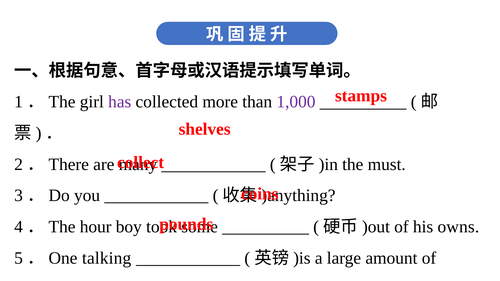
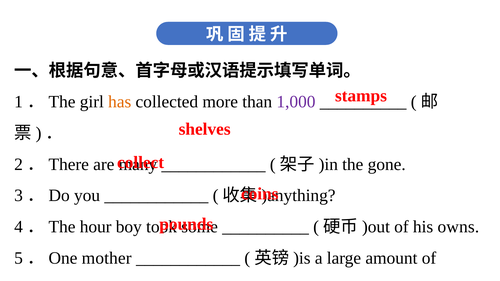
has colour: purple -> orange
must: must -> gone
talking: talking -> mother
